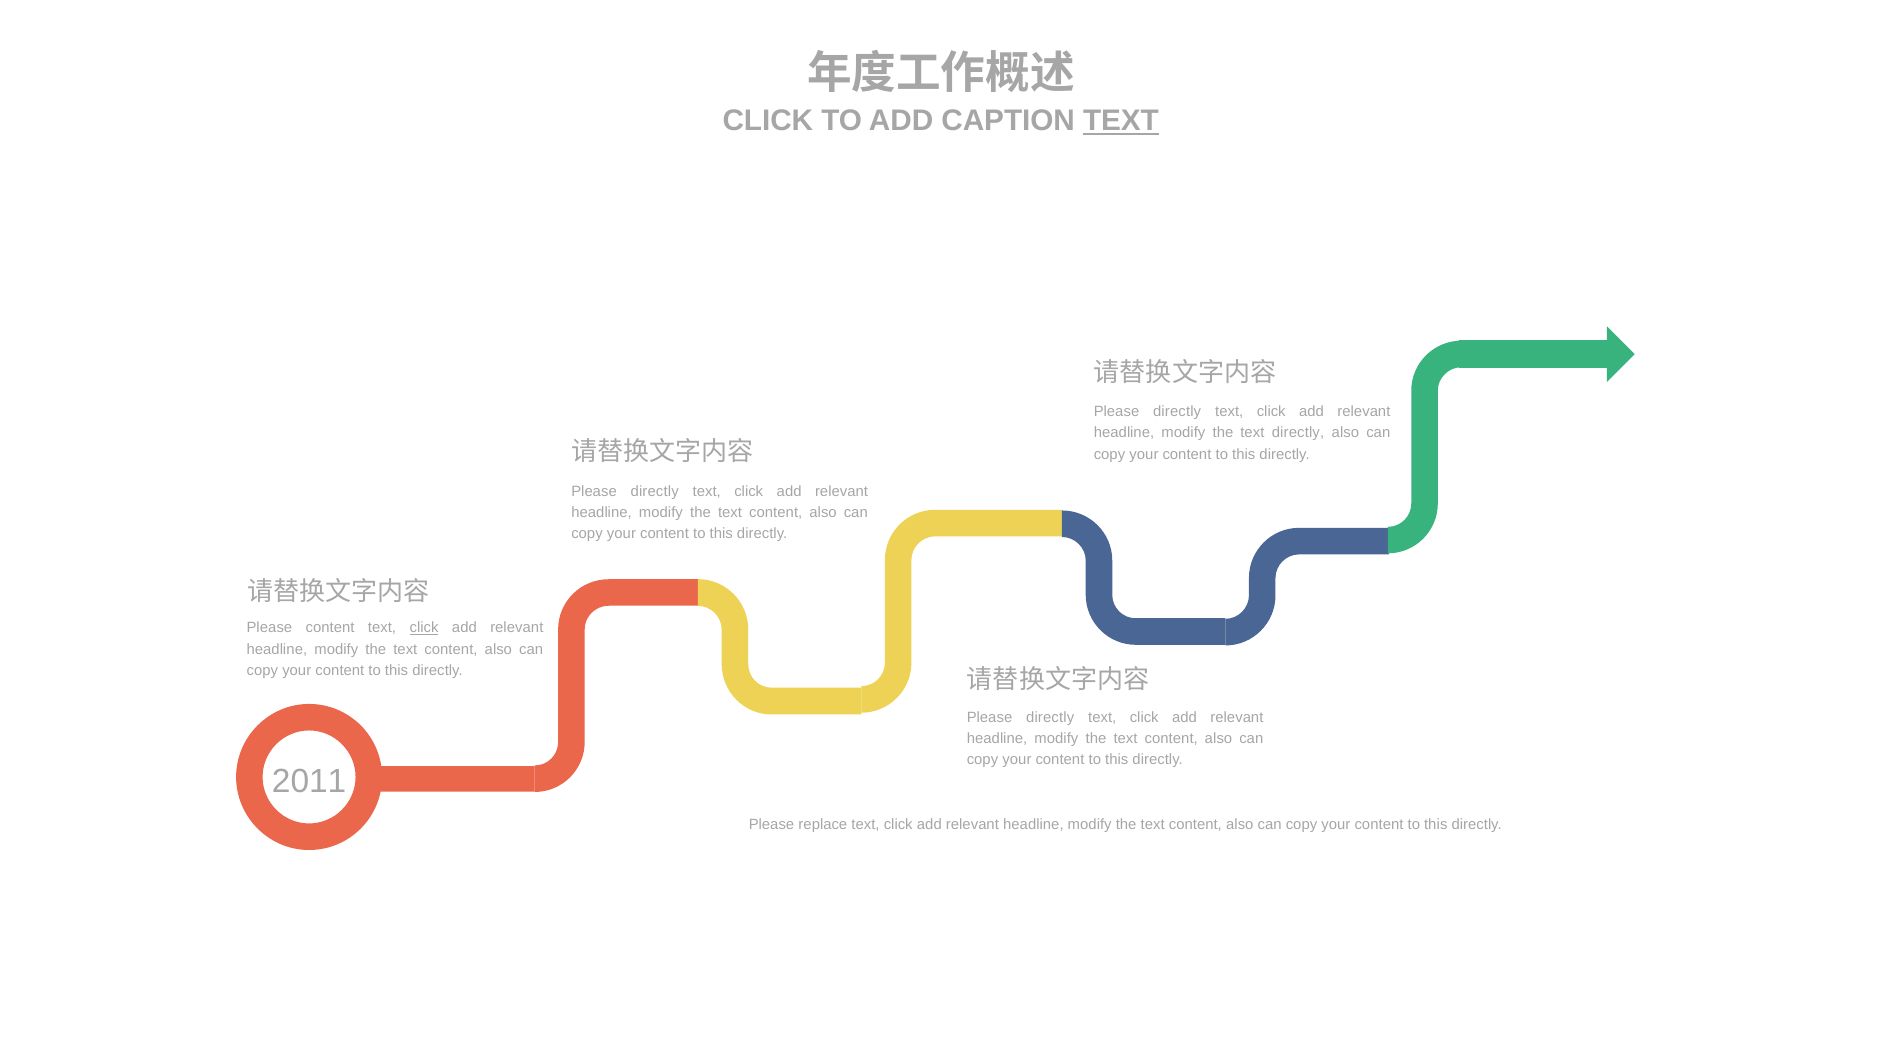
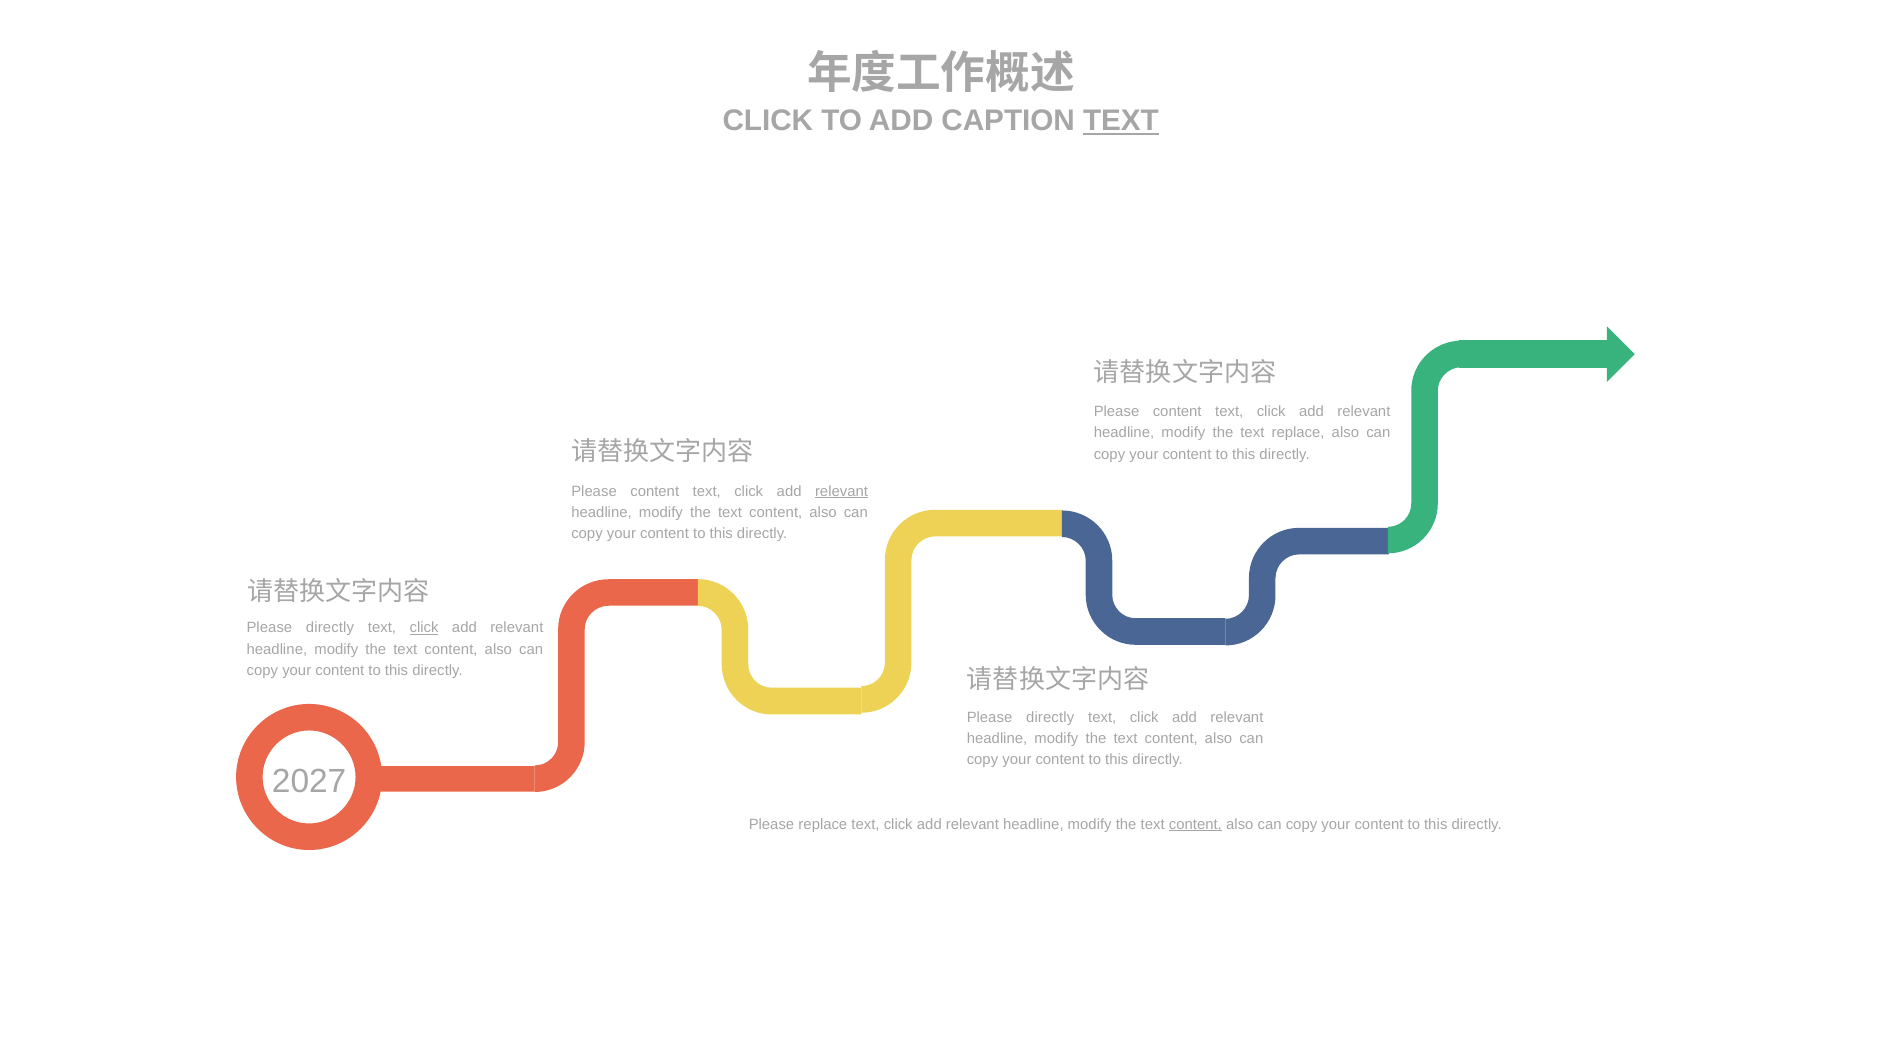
directly at (1177, 411): directly -> content
text directly: directly -> replace
directly at (655, 491): directly -> content
relevant at (842, 491) underline: none -> present
content at (330, 628): content -> directly
2011: 2011 -> 2027
content at (1195, 824) underline: none -> present
